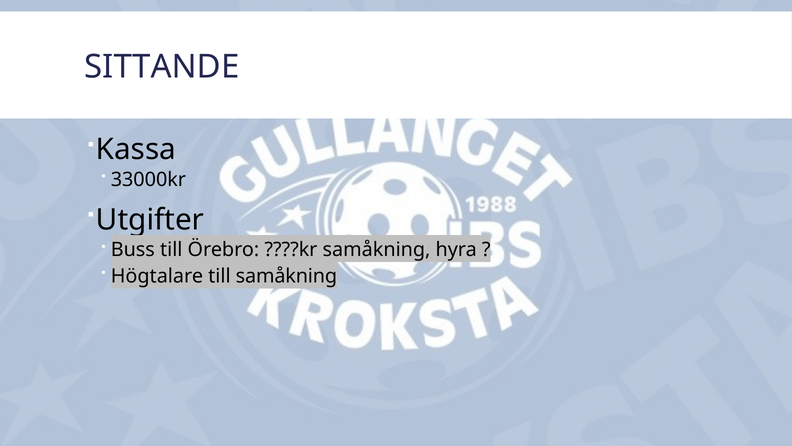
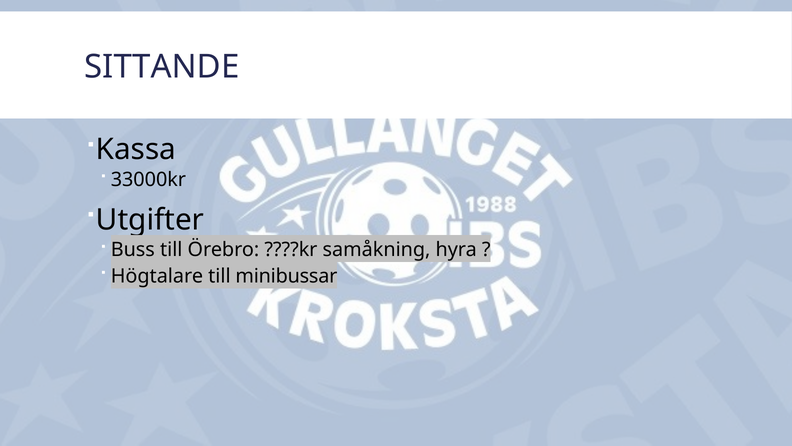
till samåkning: samåkning -> minibussar
